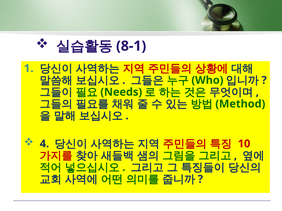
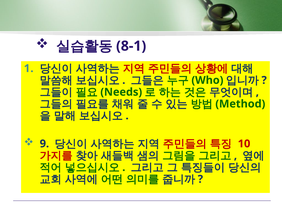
4: 4 -> 9
